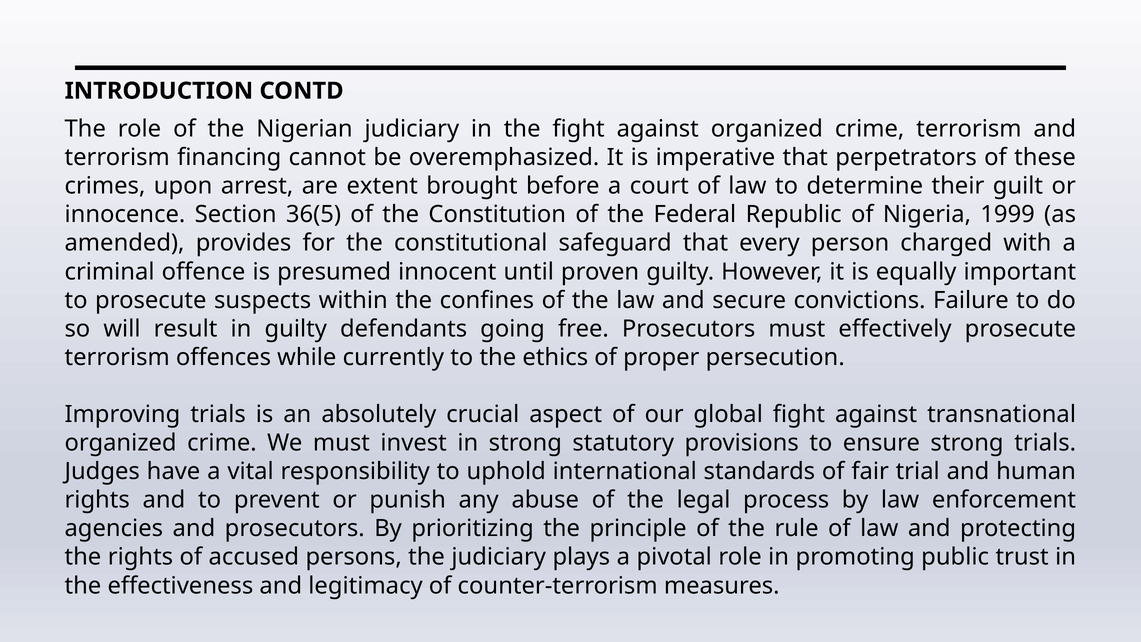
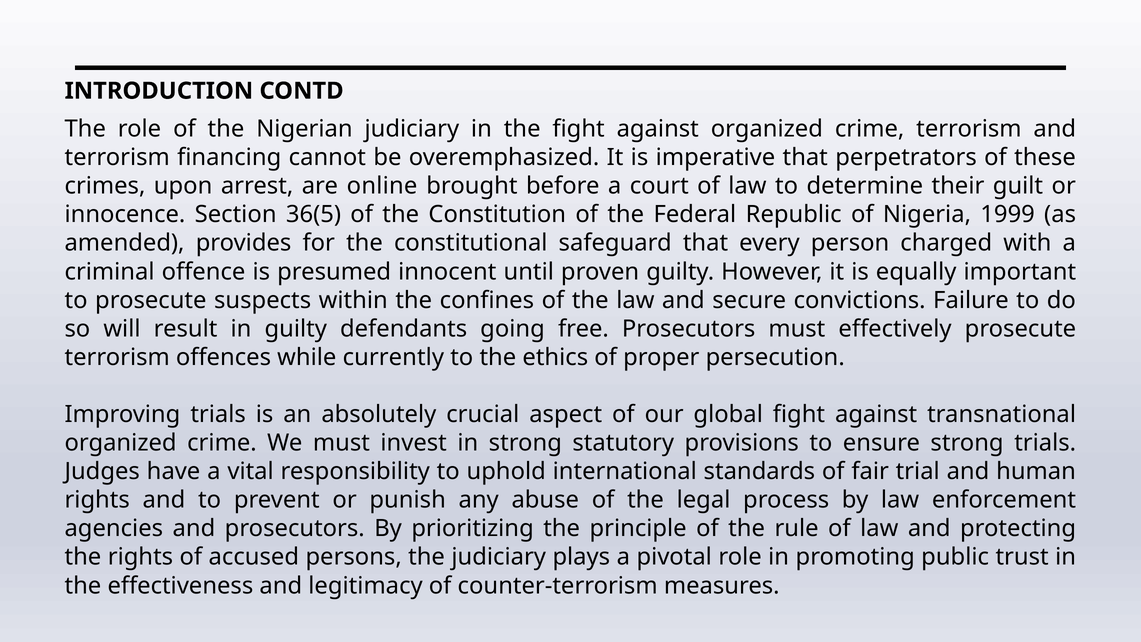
extent: extent -> online
